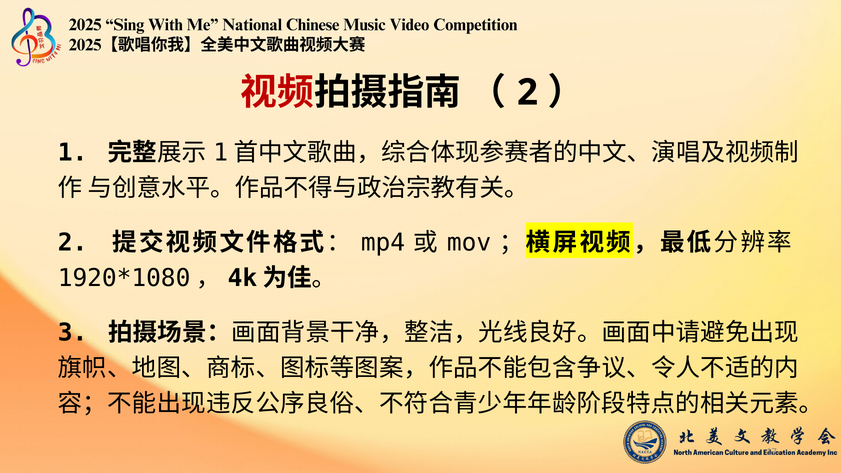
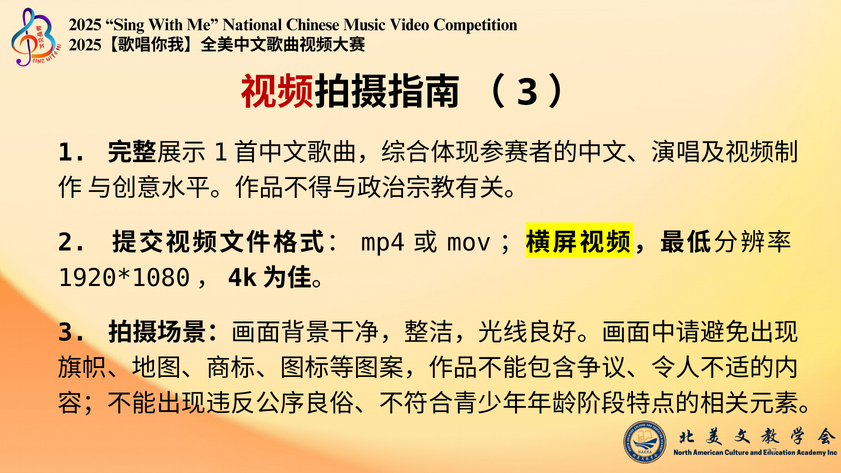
2 at (527, 92): 2 -> 3
